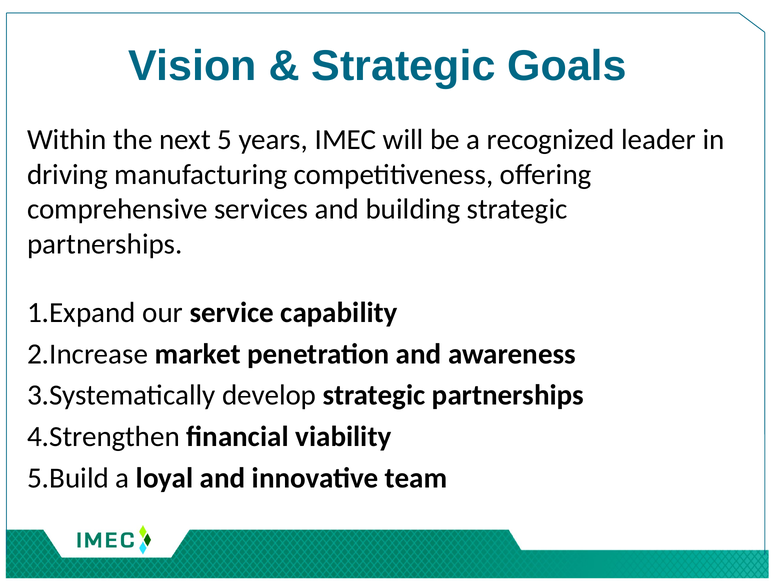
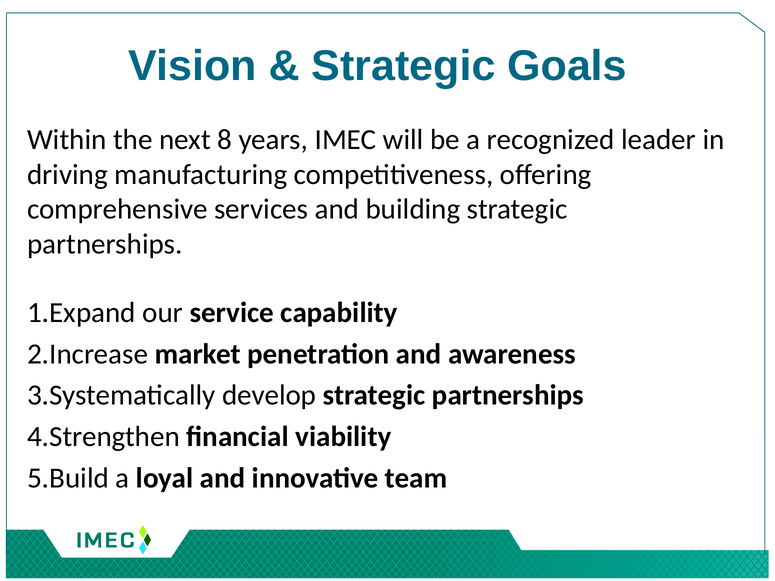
5: 5 -> 8
